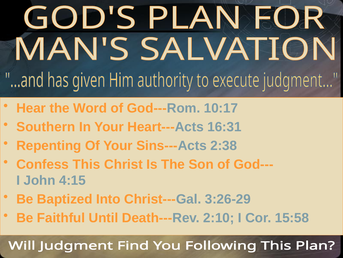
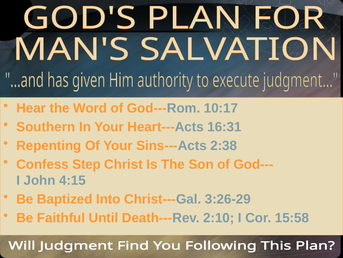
This: This -> Step
